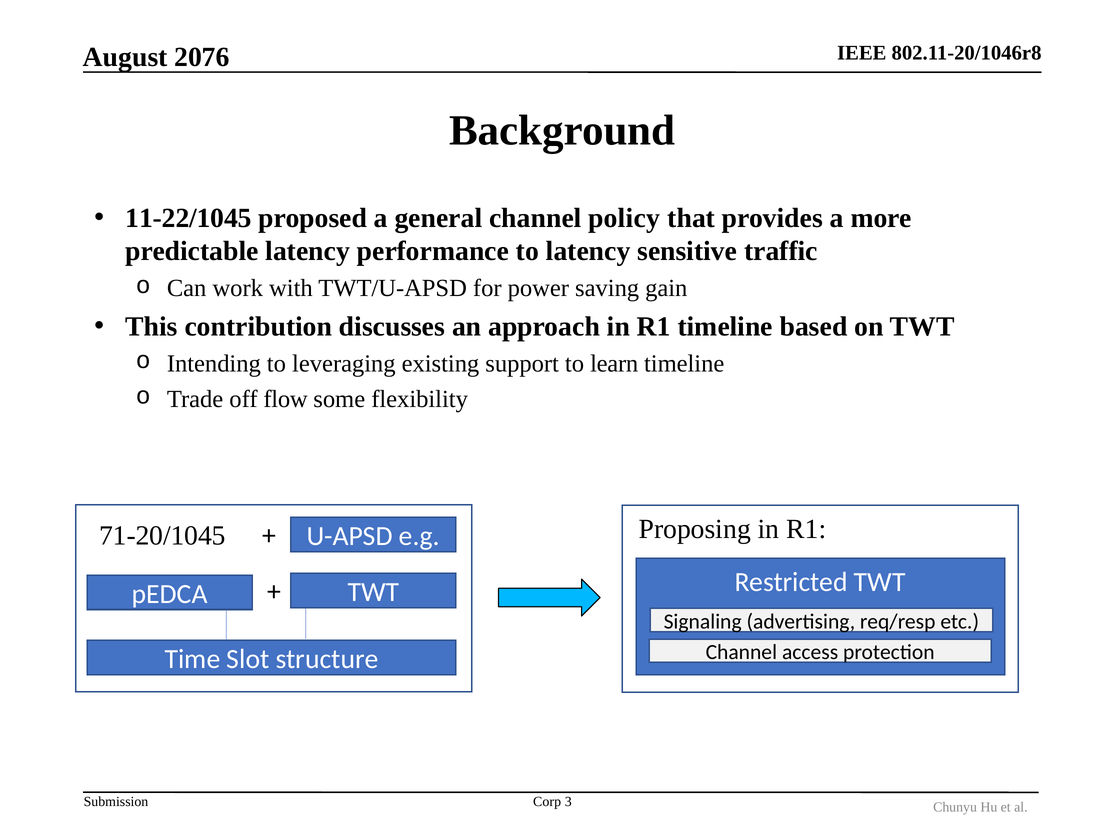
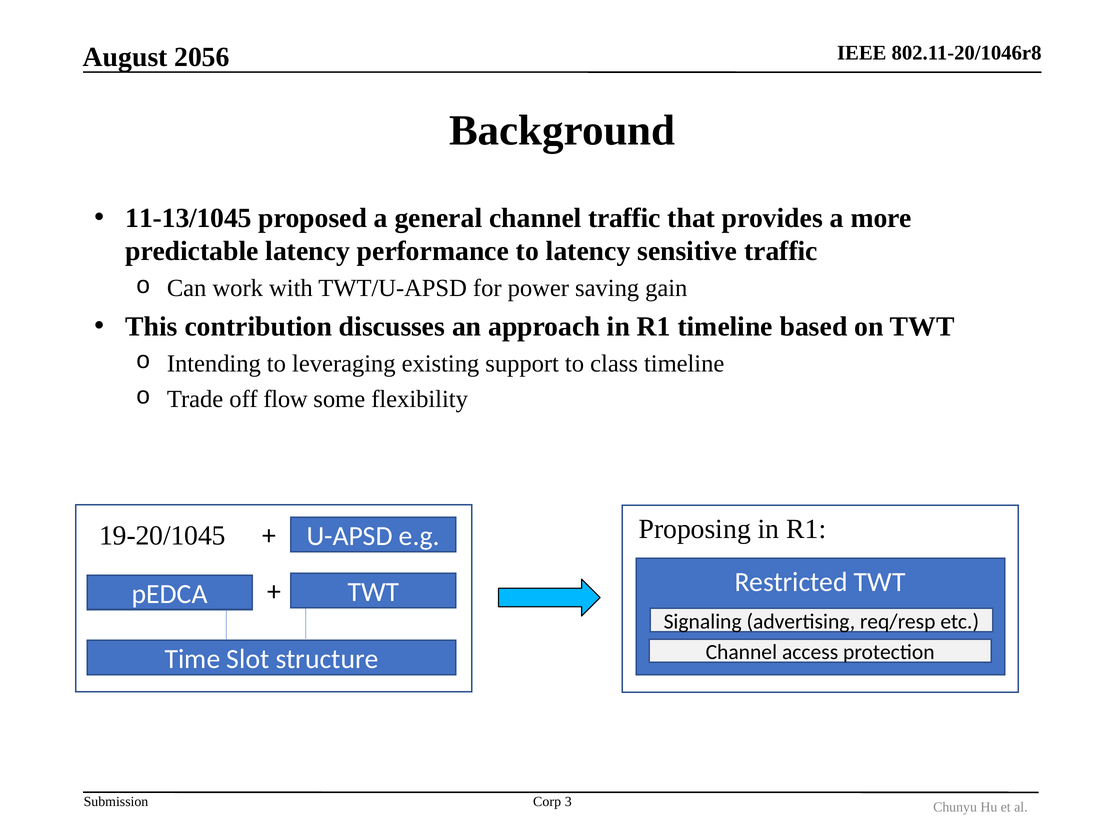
2076: 2076 -> 2056
11-22/1045: 11-22/1045 -> 11-13/1045
channel policy: policy -> traffic
learn: learn -> class
71-20/1045: 71-20/1045 -> 19-20/1045
